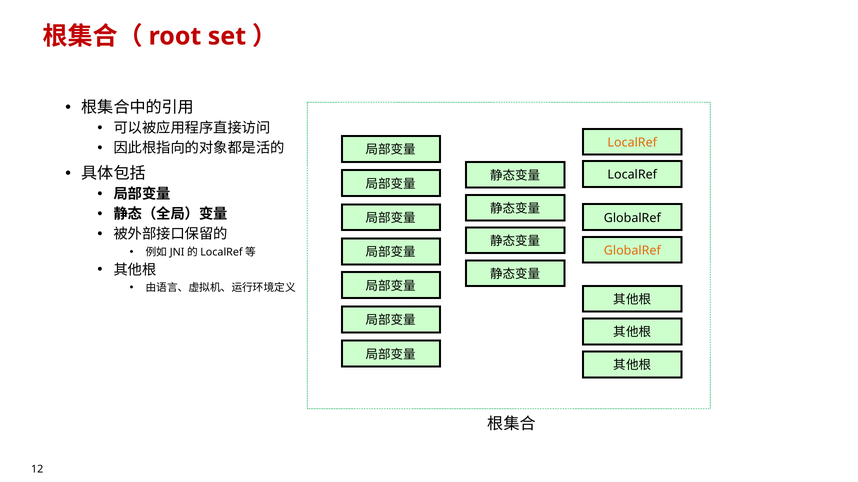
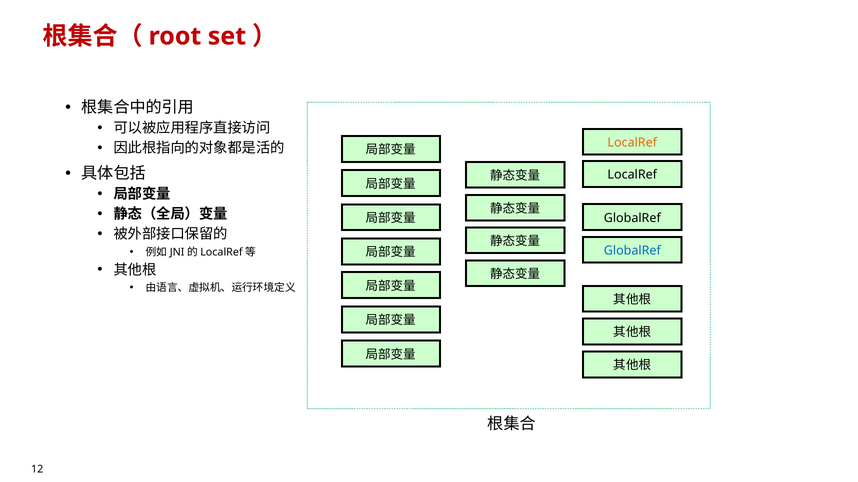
GlobalRef at (632, 251) colour: orange -> blue
